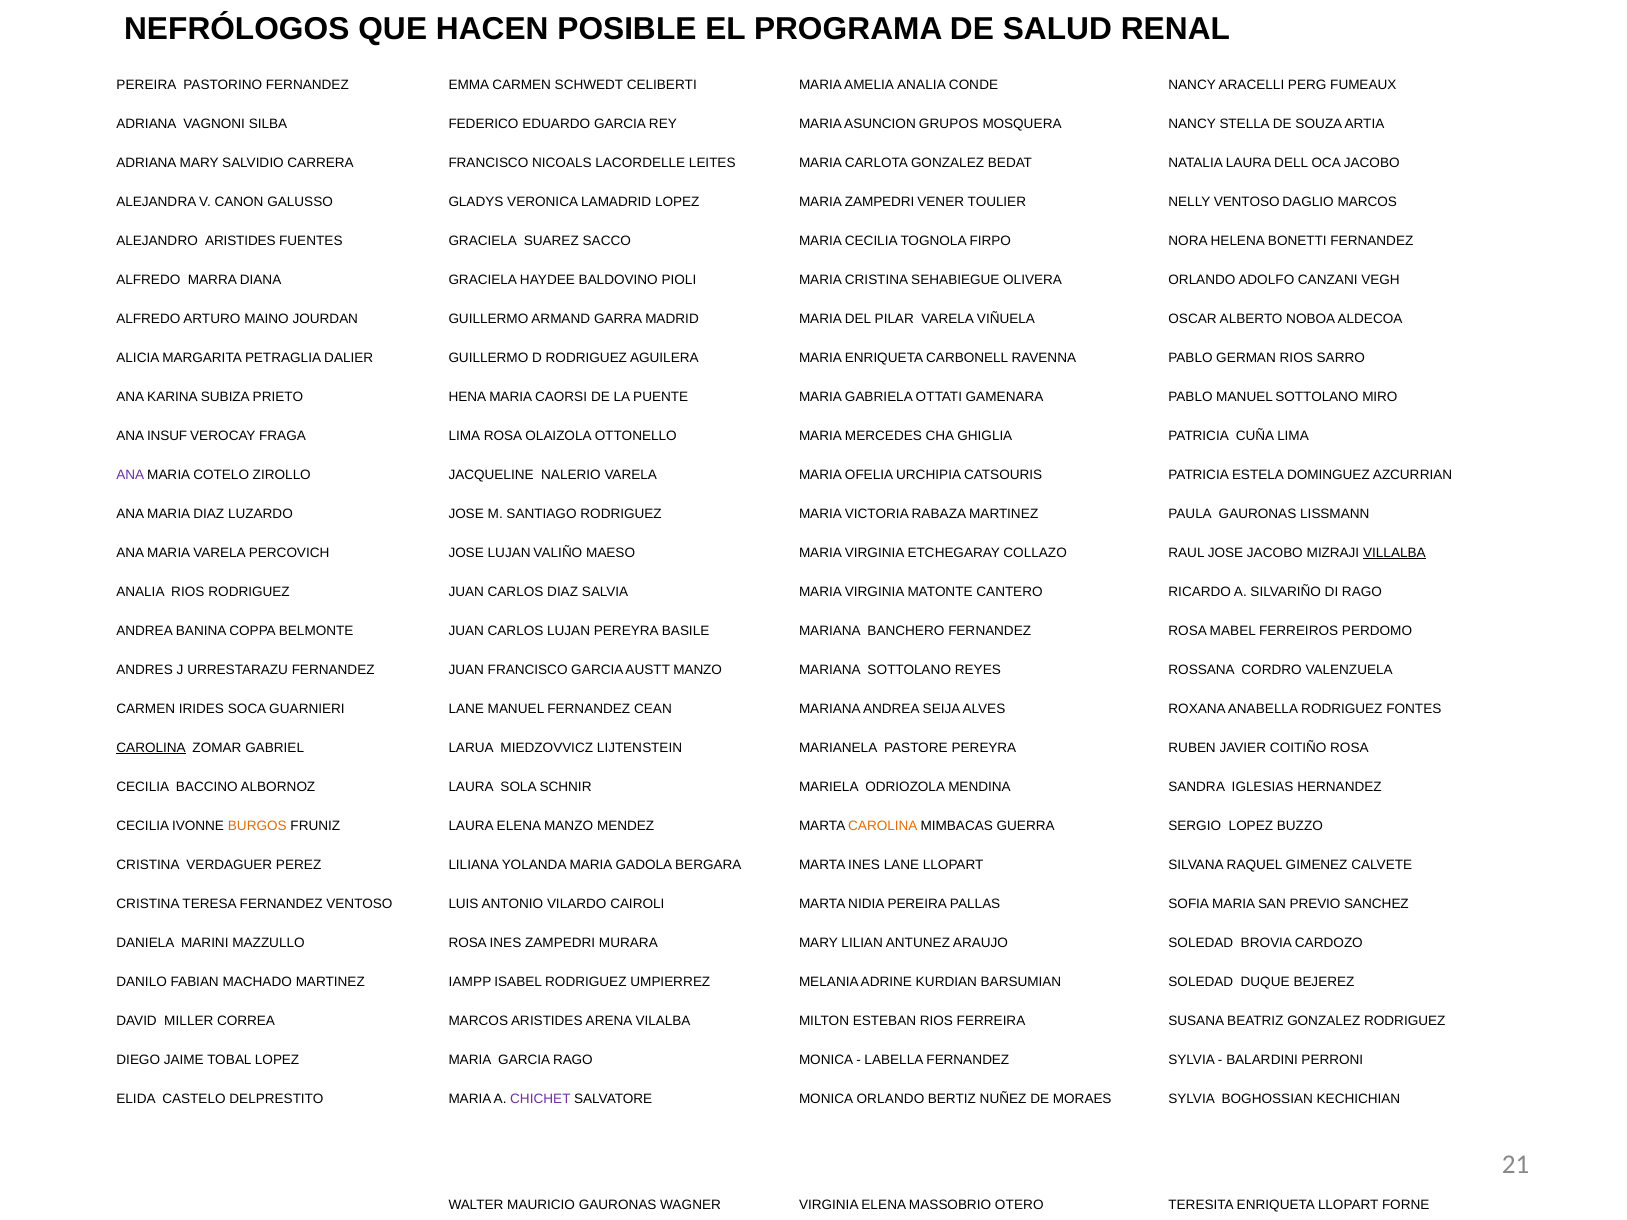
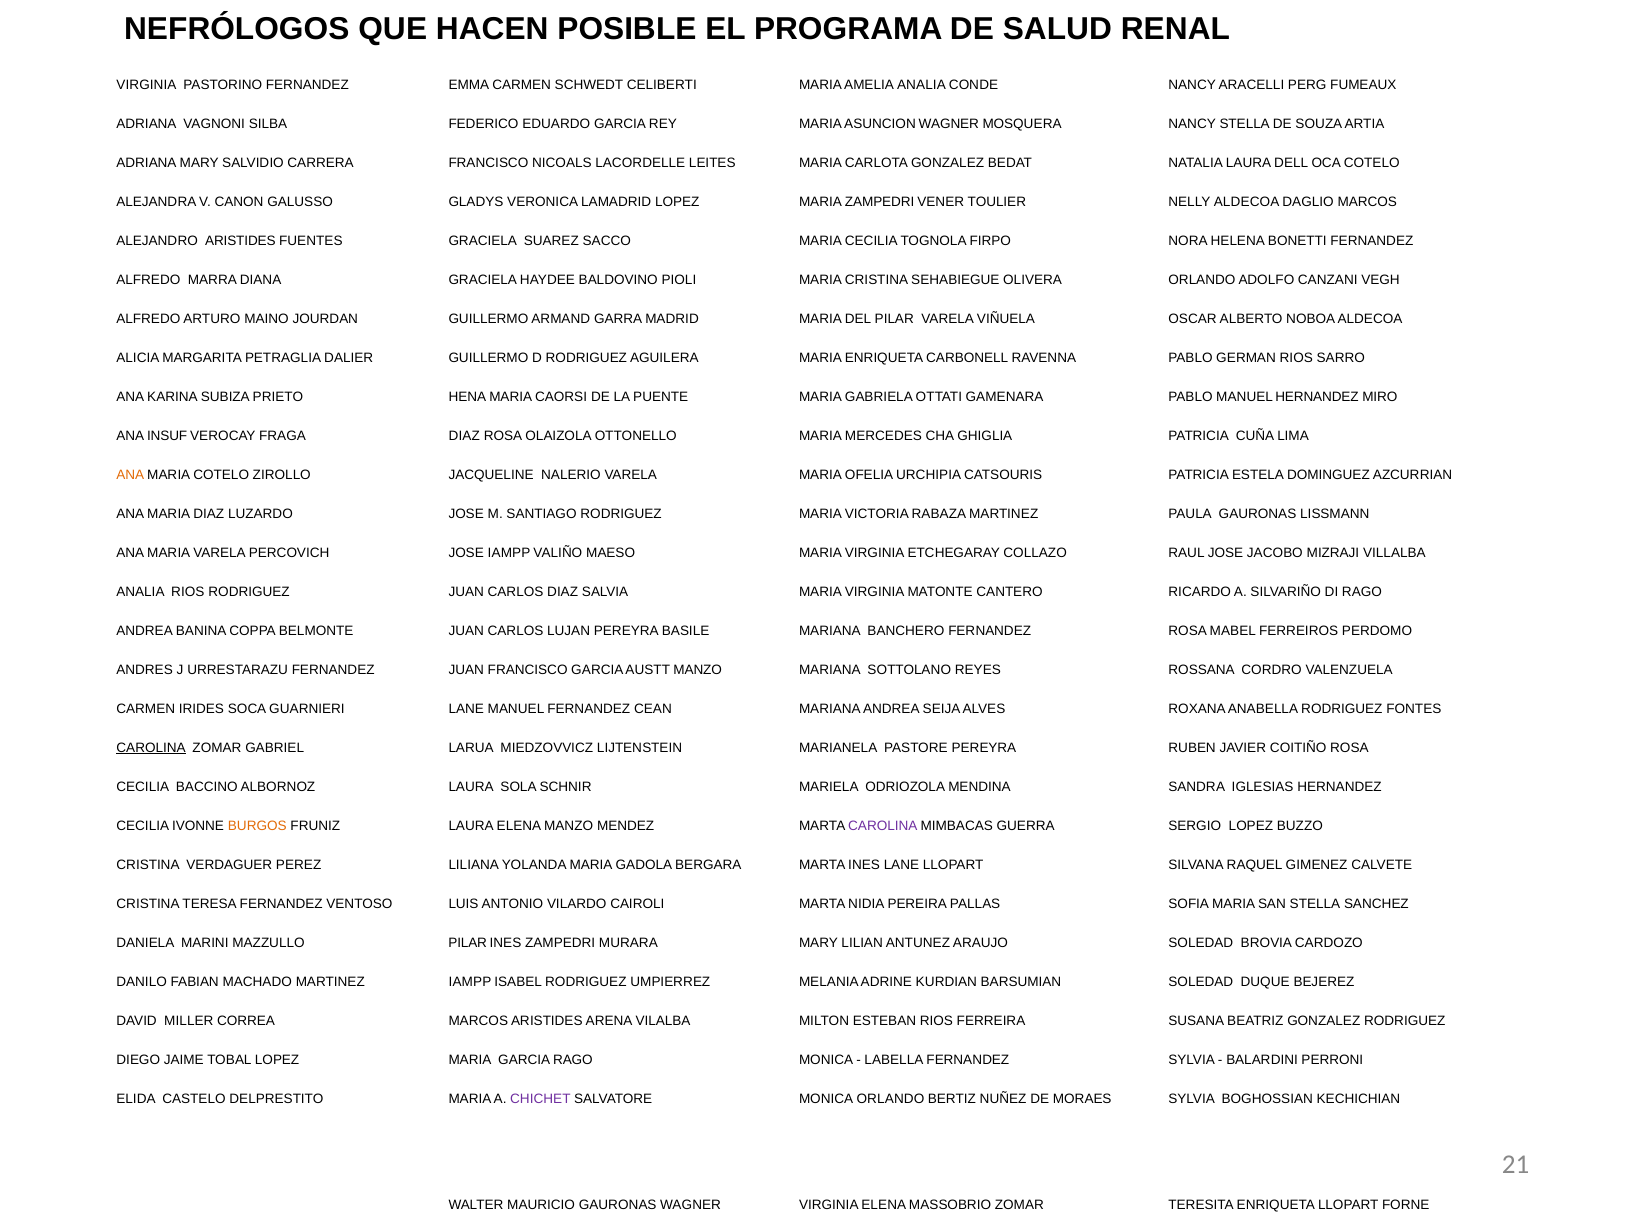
PEREIRA at (146, 85): PEREIRA -> VIRGINIA
ASUNCION GRUPOS: GRUPOS -> WAGNER
OCA JACOBO: JACOBO -> COTELO
NELLY VENTOSO: VENTOSO -> ALDECOA
MANUEL SOTTOLANO: SOTTOLANO -> HERNANDEZ
FRAGA LIMA: LIMA -> DIAZ
ANA at (130, 475) colour: purple -> orange
JOSE LUJAN: LUJAN -> IAMPP
VILLALBA underline: present -> none
CAROLINA at (883, 826) colour: orange -> purple
SAN PREVIO: PREVIO -> STELLA
MAZZULLO ROSA: ROSA -> PILAR
MASSOBRIO OTERO: OTERO -> ZOMAR
